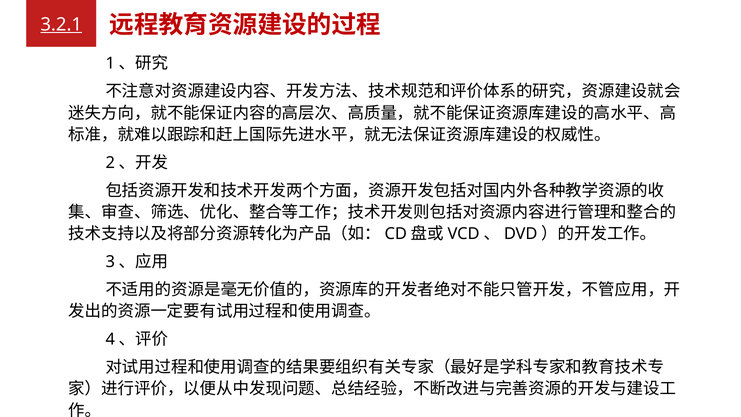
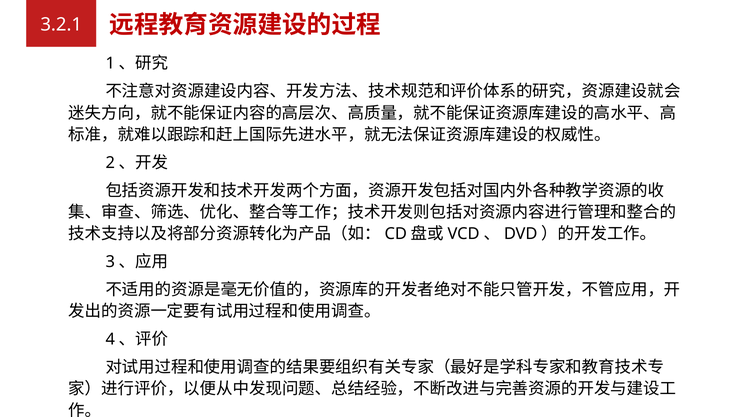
3.2.1 underline: present -> none
